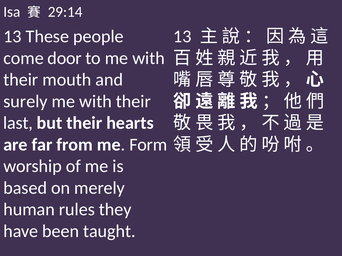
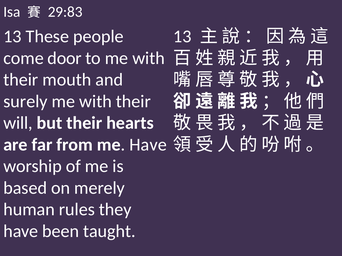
29:14: 29:14 -> 29:83
last: last -> will
me Form: Form -> Have
